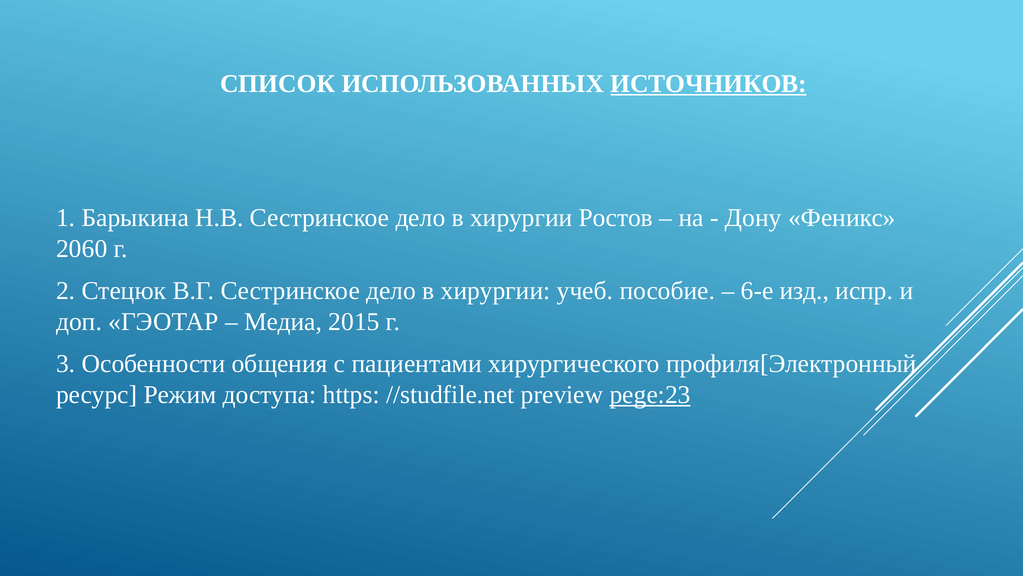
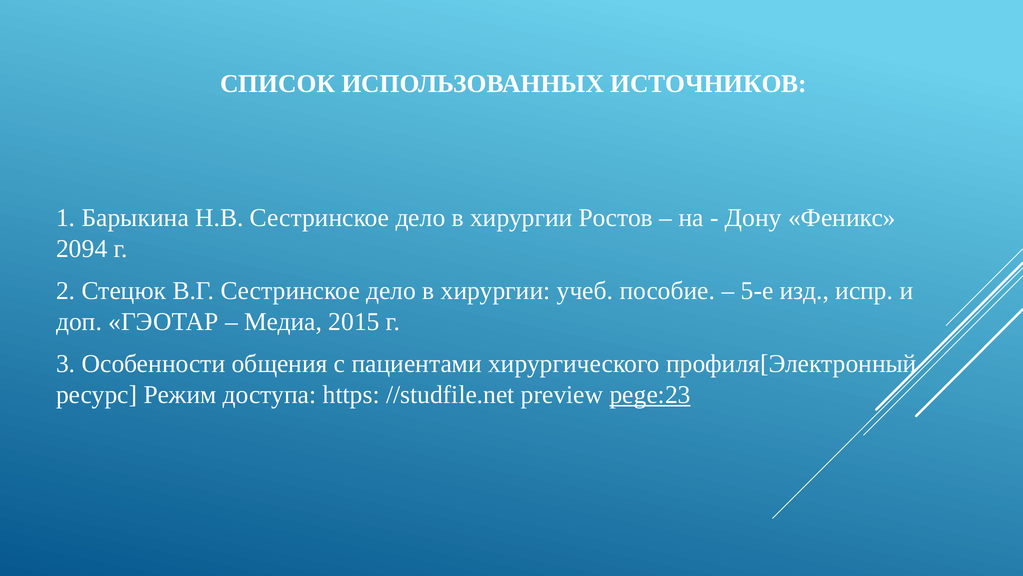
ИСТОЧНИКОВ underline: present -> none
2060: 2060 -> 2094
6-е: 6-е -> 5-е
